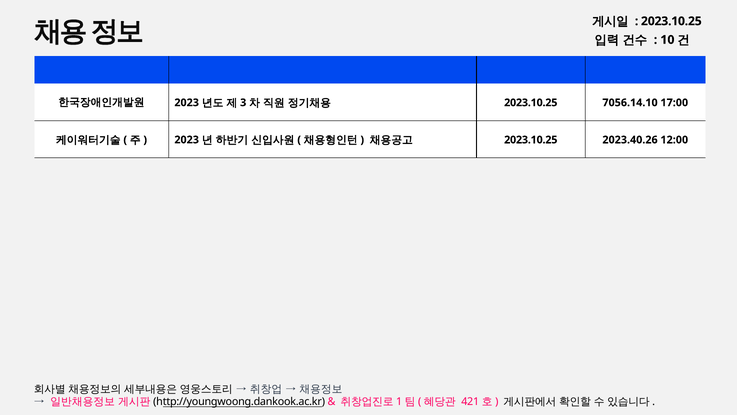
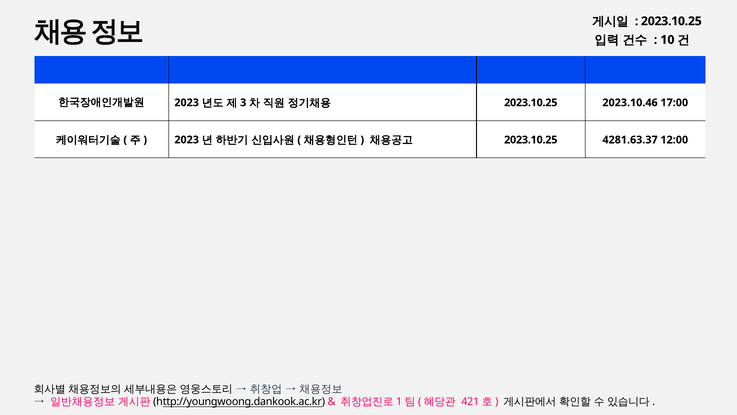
7056.14.10: 7056.14.10 -> 2023.10.46
2023.40.26: 2023.40.26 -> 4281.63.37
